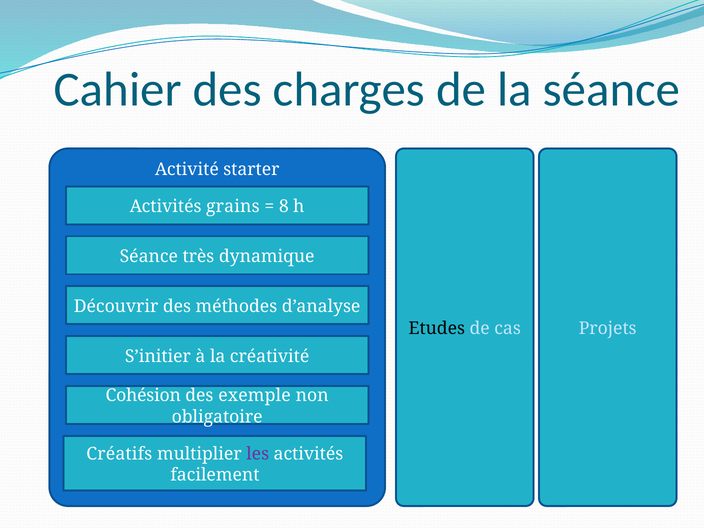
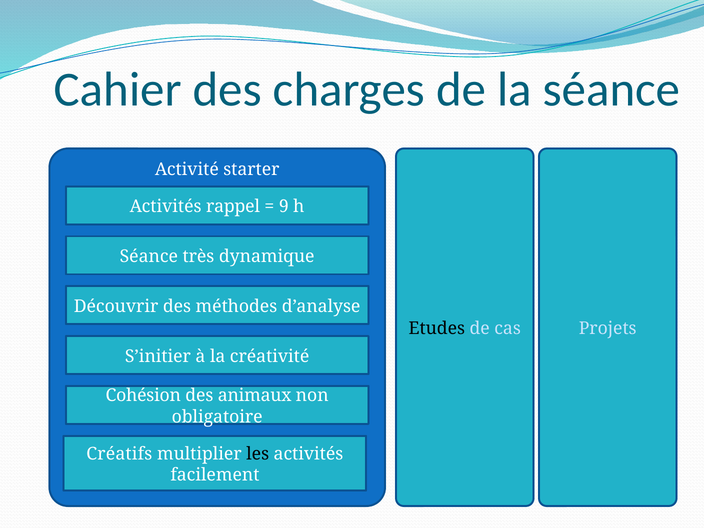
grains: grains -> rappel
8: 8 -> 9
exemple: exemple -> animaux
les colour: purple -> black
